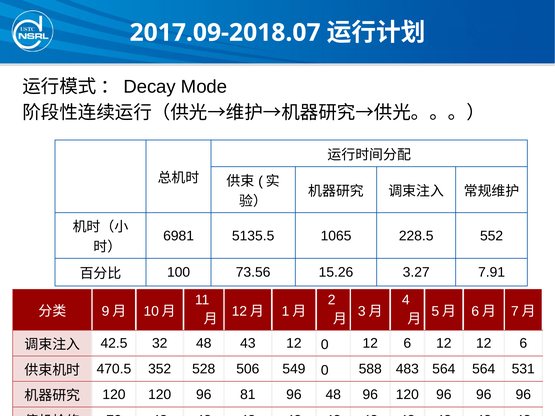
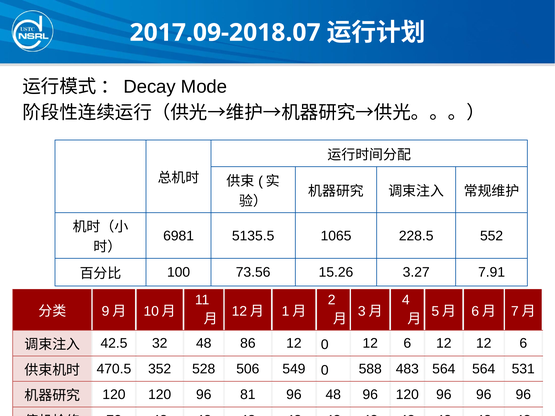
43: 43 -> 86
